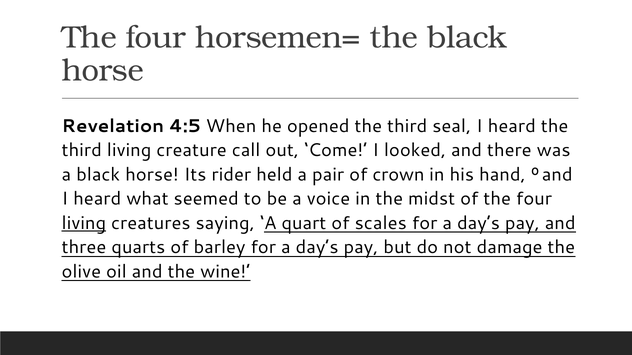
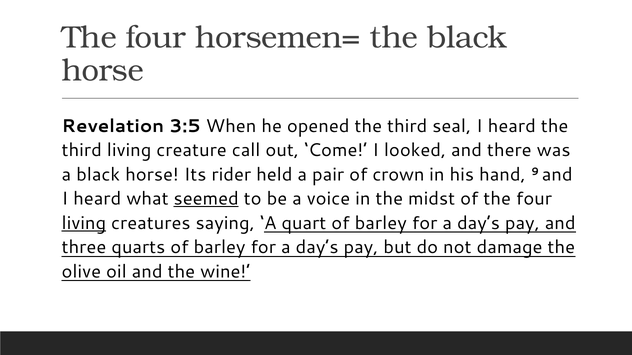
4:5: 4:5 -> 3:5
0: 0 -> 9
seemed underline: none -> present
quart of scales: scales -> barley
